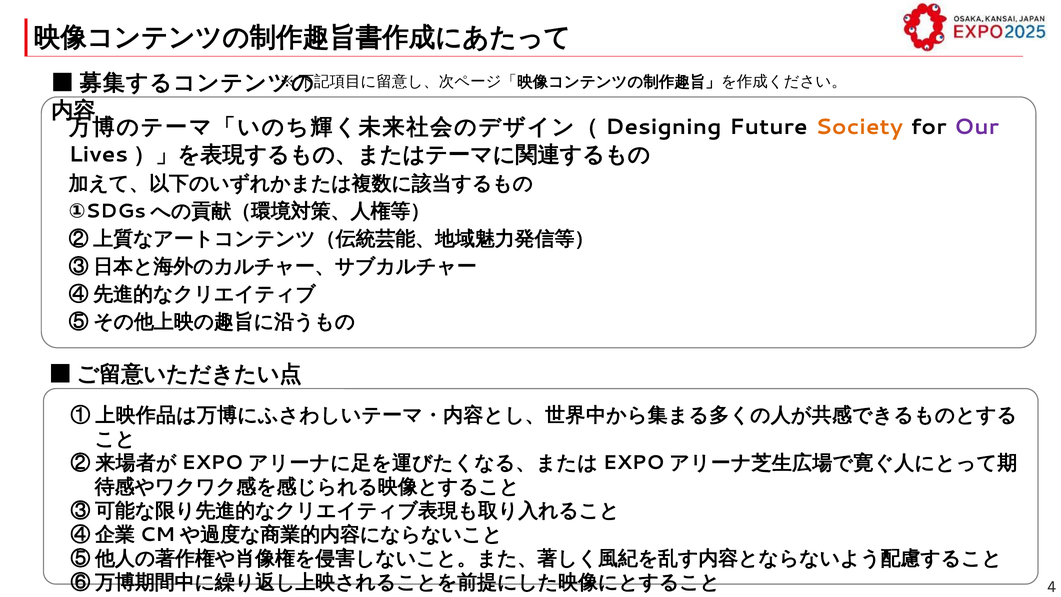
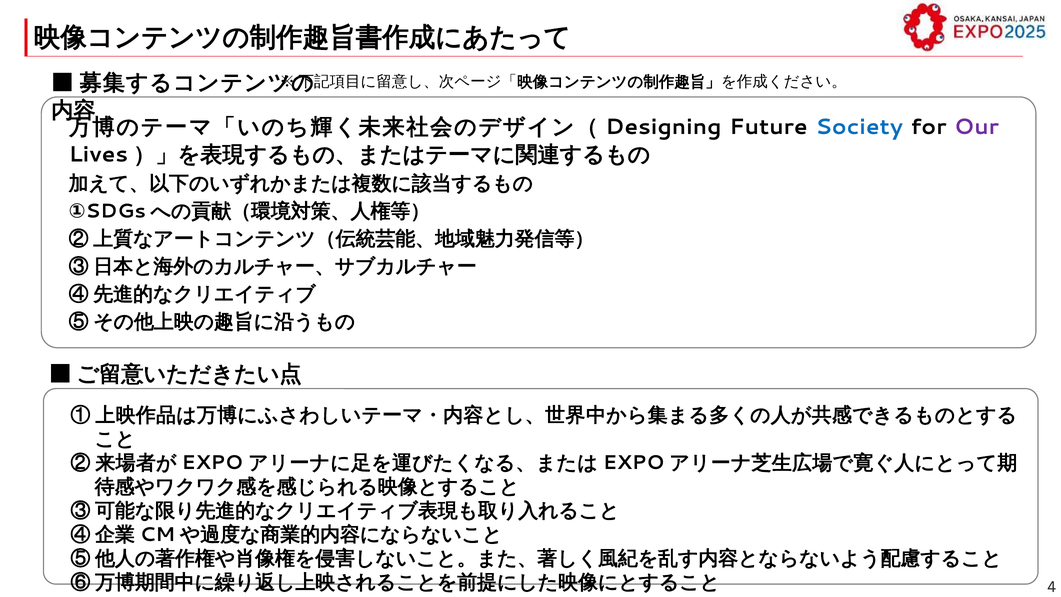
Society colour: orange -> blue
